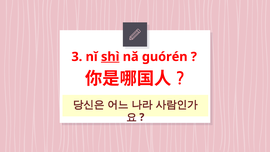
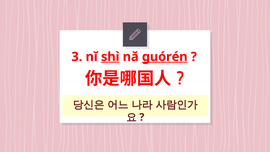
guórén underline: none -> present
